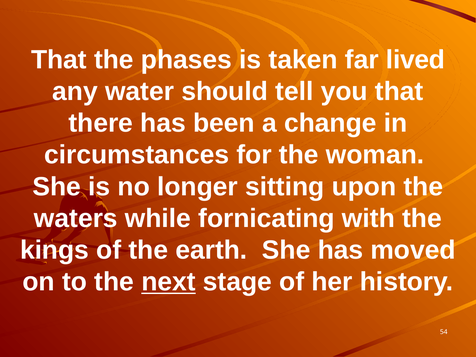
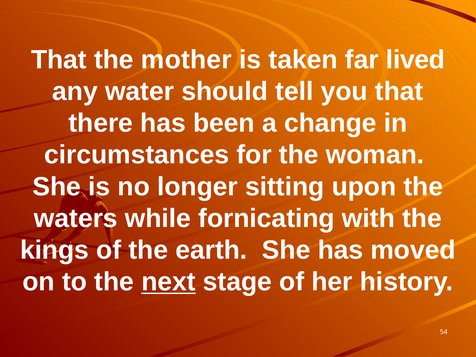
phases: phases -> mother
